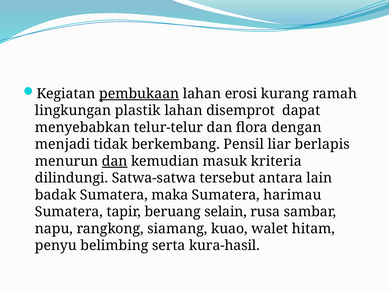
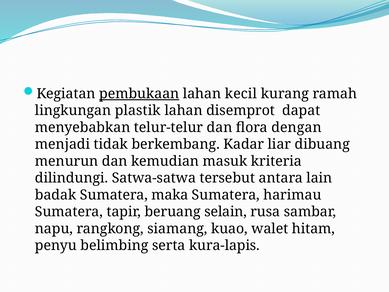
erosi: erosi -> kecil
Pensil: Pensil -> Kadar
berlapis: berlapis -> dibuang
dan at (115, 161) underline: present -> none
kura-hasil: kura-hasil -> kura-lapis
